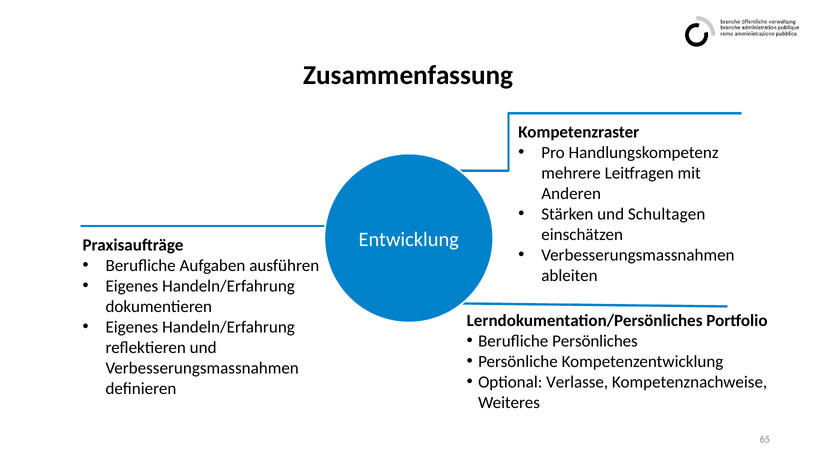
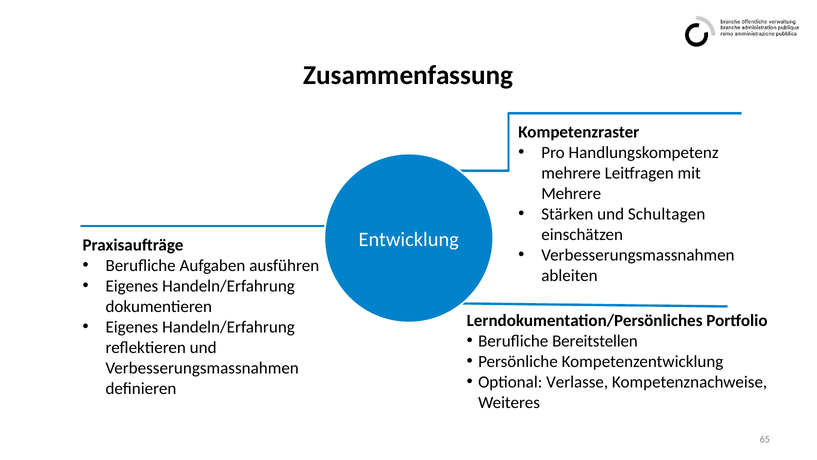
Anderen at (571, 193): Anderen -> Mehrere
Persönliches: Persönliches -> Bereitstellen
